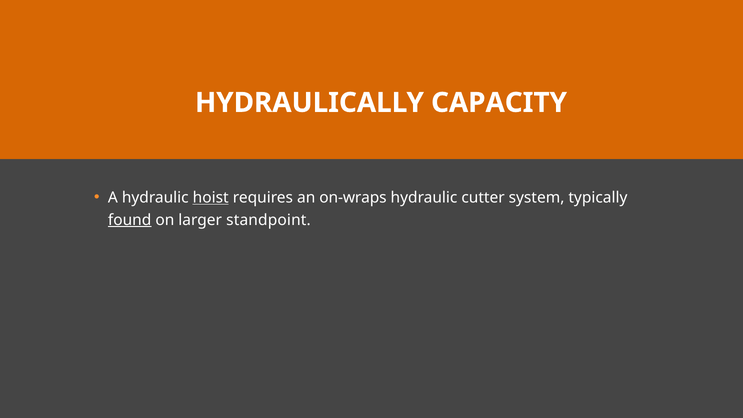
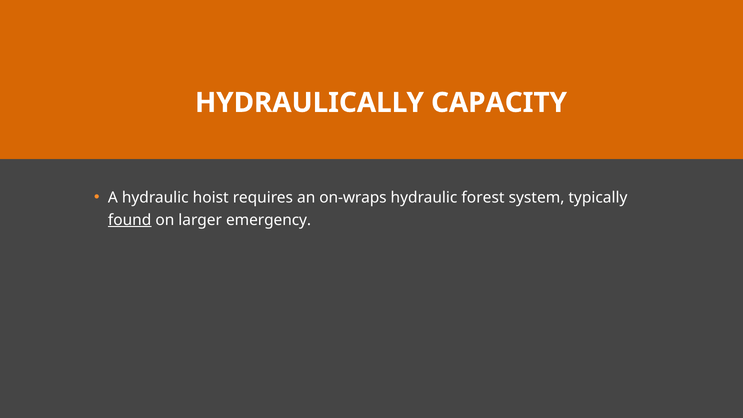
hoist underline: present -> none
cutter: cutter -> forest
standpoint: standpoint -> emergency
